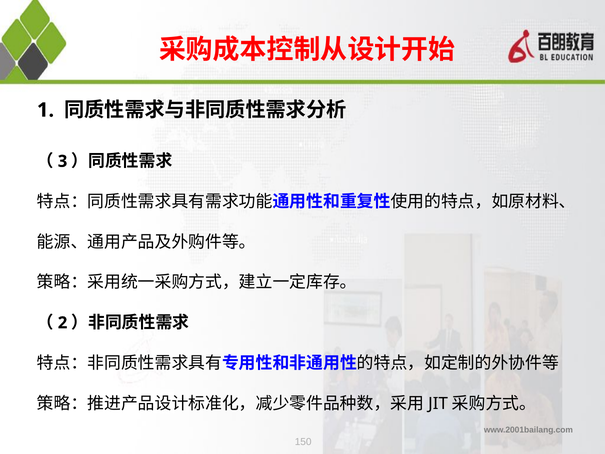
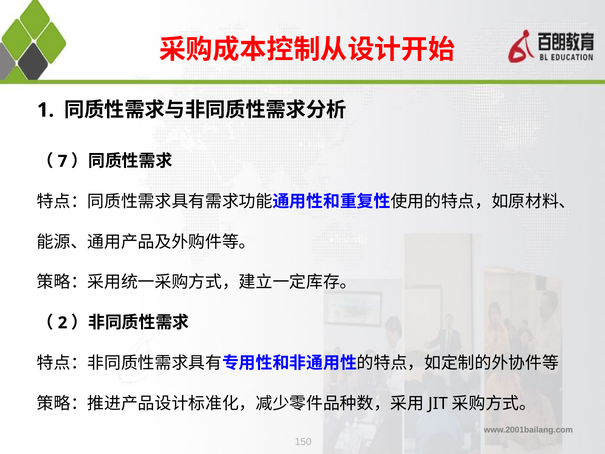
3: 3 -> 7
